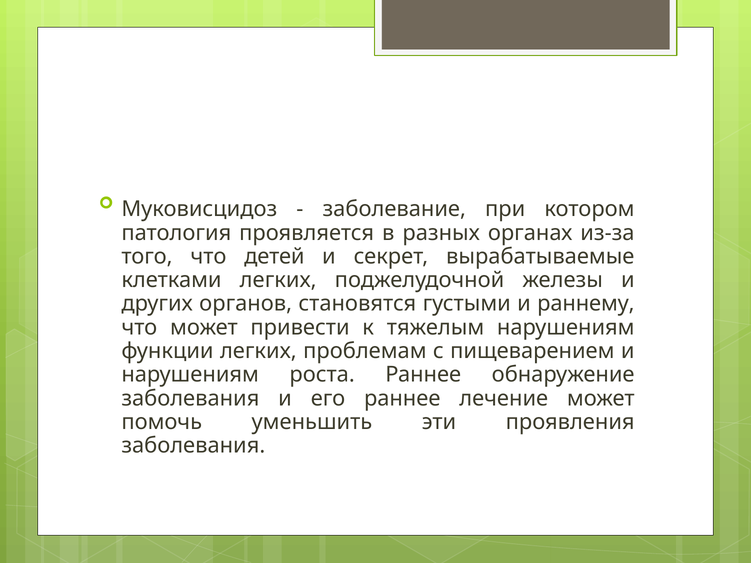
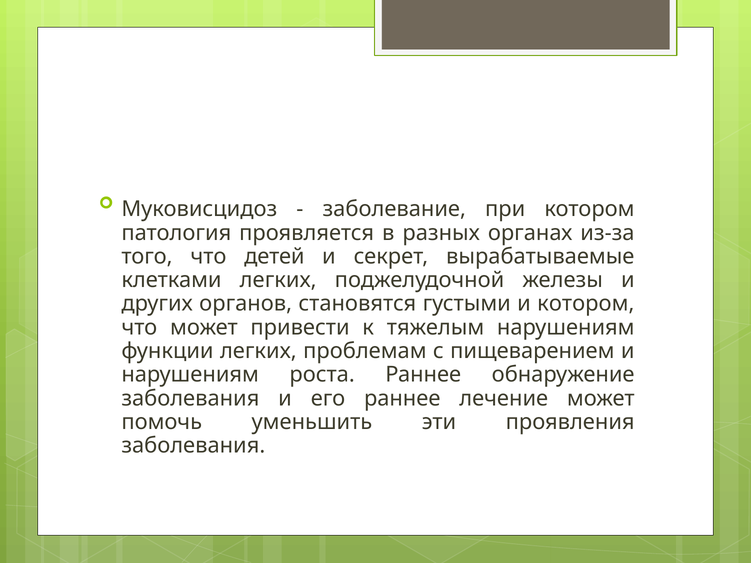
и раннему: раннему -> котором
